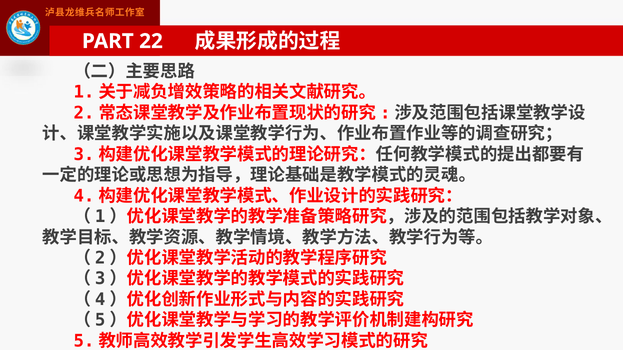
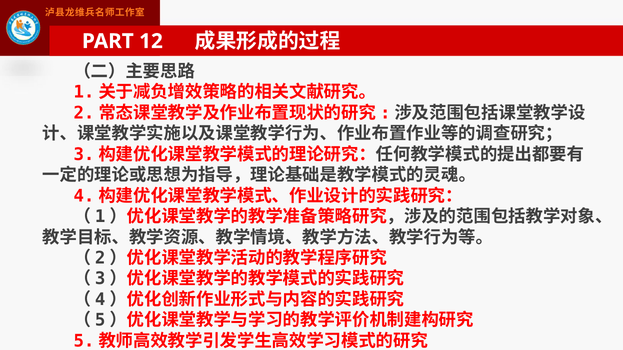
22: 22 -> 12
